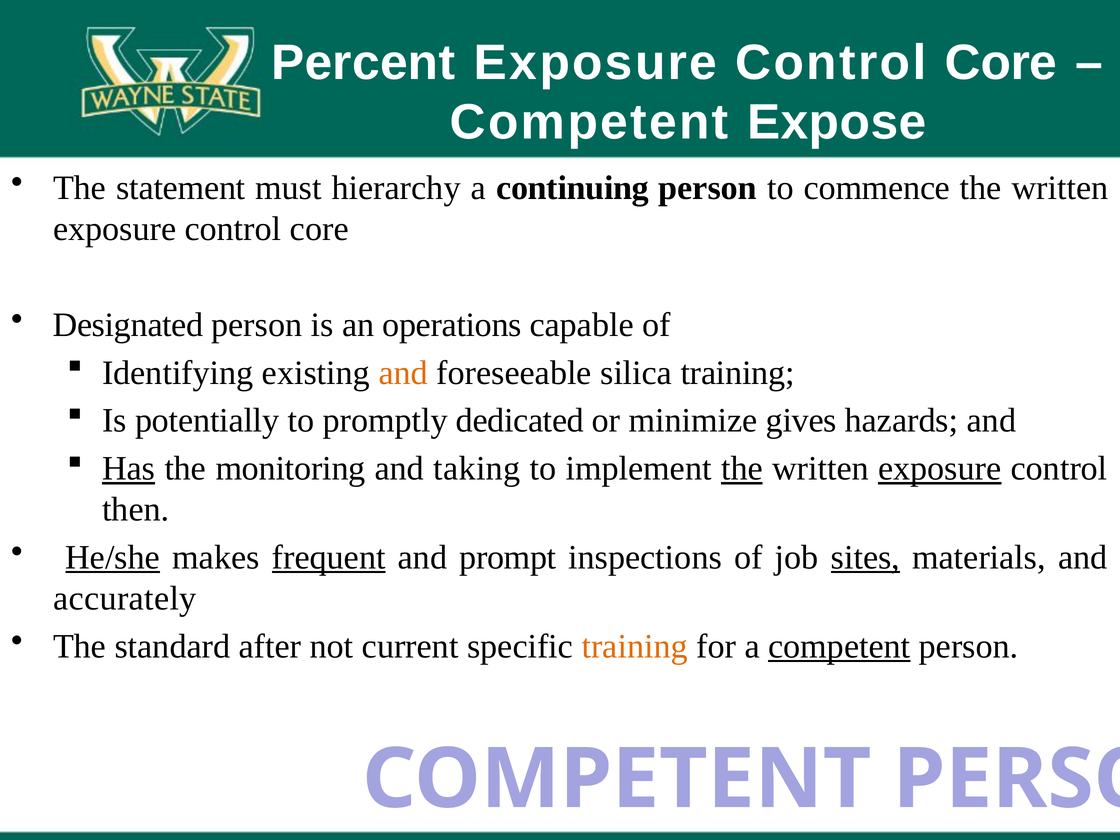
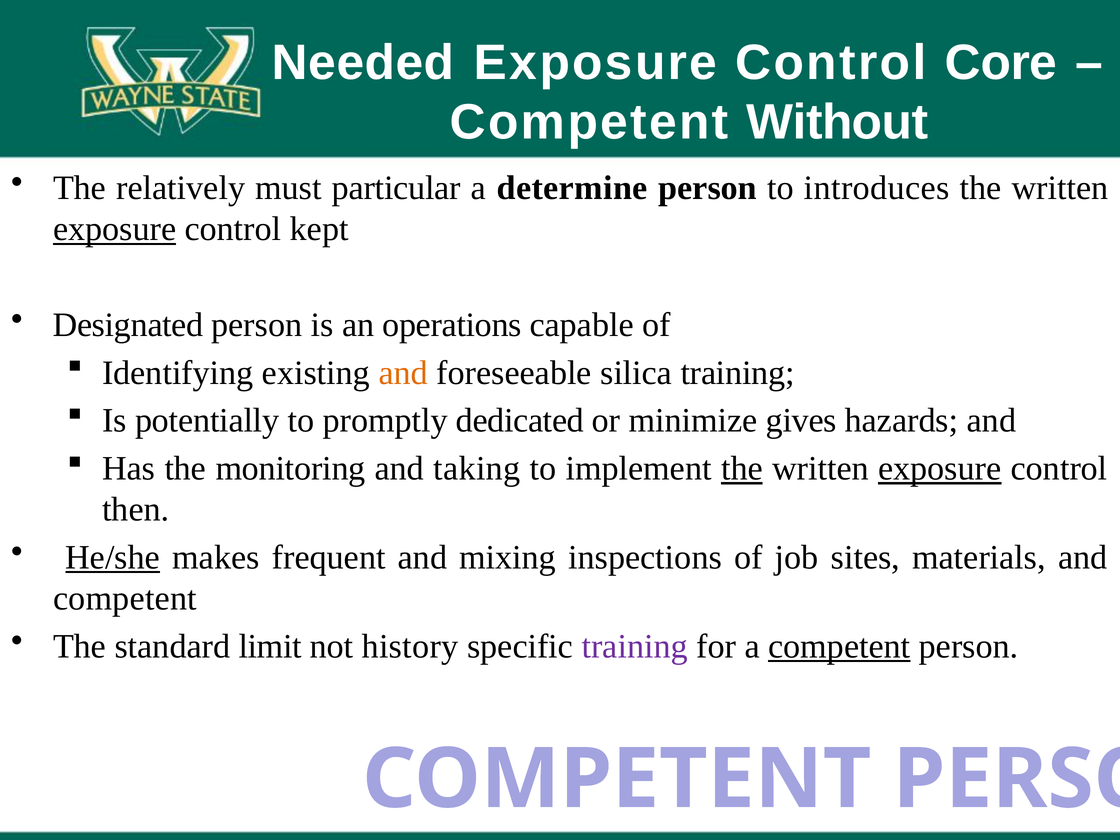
Percent: Percent -> Needed
Expose: Expose -> Without
statement: statement -> relatively
hierarchy: hierarchy -> particular
continuing: continuing -> determine
commence: commence -> introduces
exposure at (115, 229) underline: none -> present
core at (319, 229): core -> kept
Has underline: present -> none
frequent underline: present -> none
prompt: prompt -> mixing
sites underline: present -> none
accurately at (125, 599): accurately -> competent
after: after -> limit
current: current -> history
training at (635, 646) colour: orange -> purple
